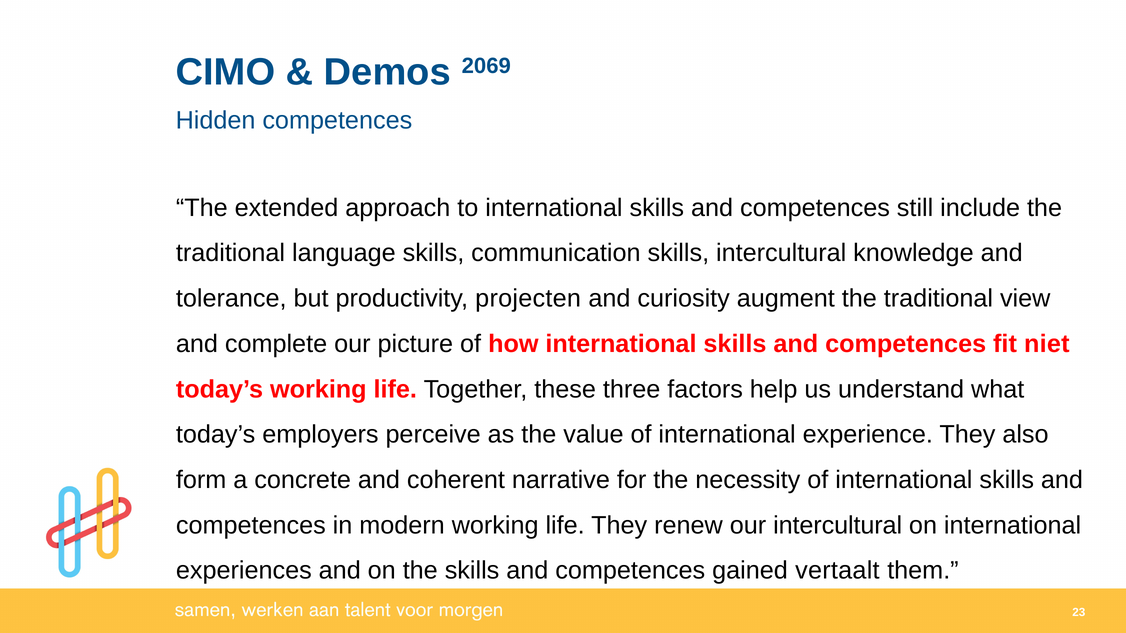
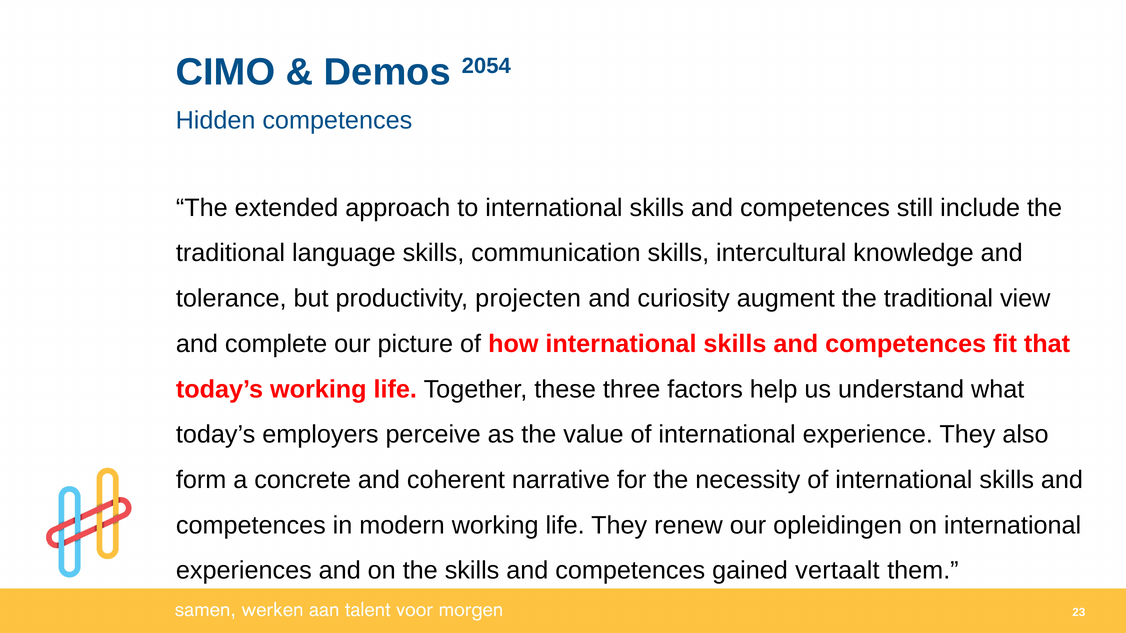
2069: 2069 -> 2054
niet: niet -> that
our intercultural: intercultural -> opleidingen
